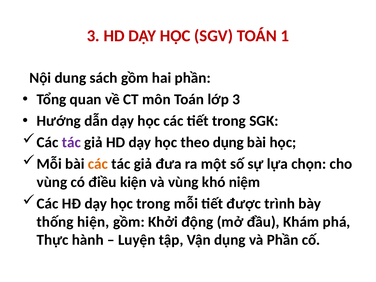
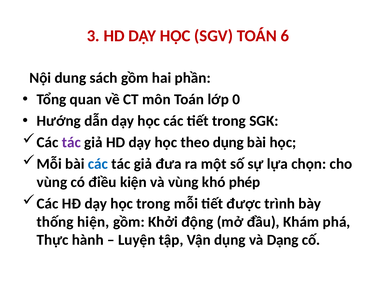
1: 1 -> 6
lớp 3: 3 -> 0
các at (98, 164) colour: orange -> blue
niệm: niệm -> phép
và Phần: Phần -> Dạng
